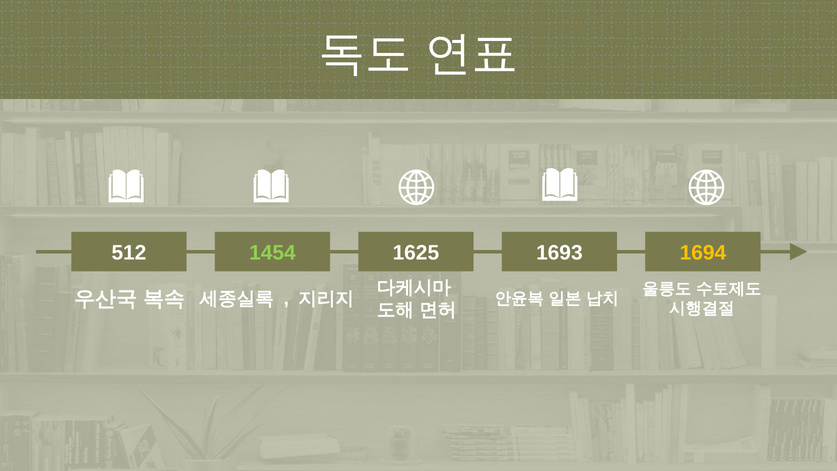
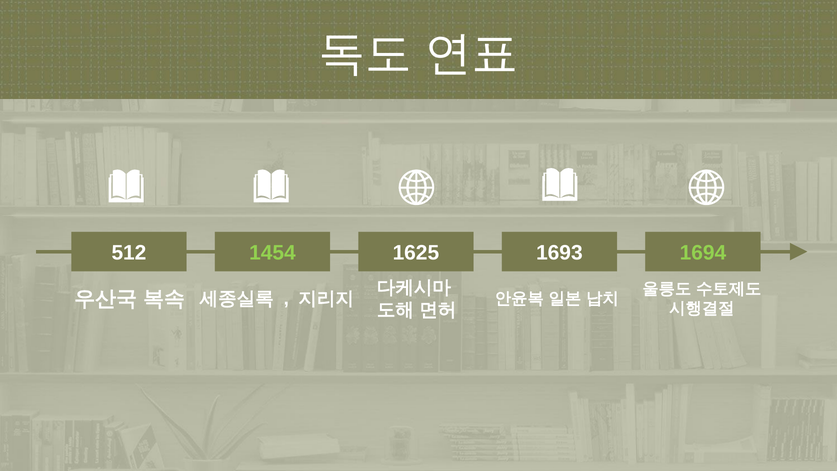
1694 colour: yellow -> light green
